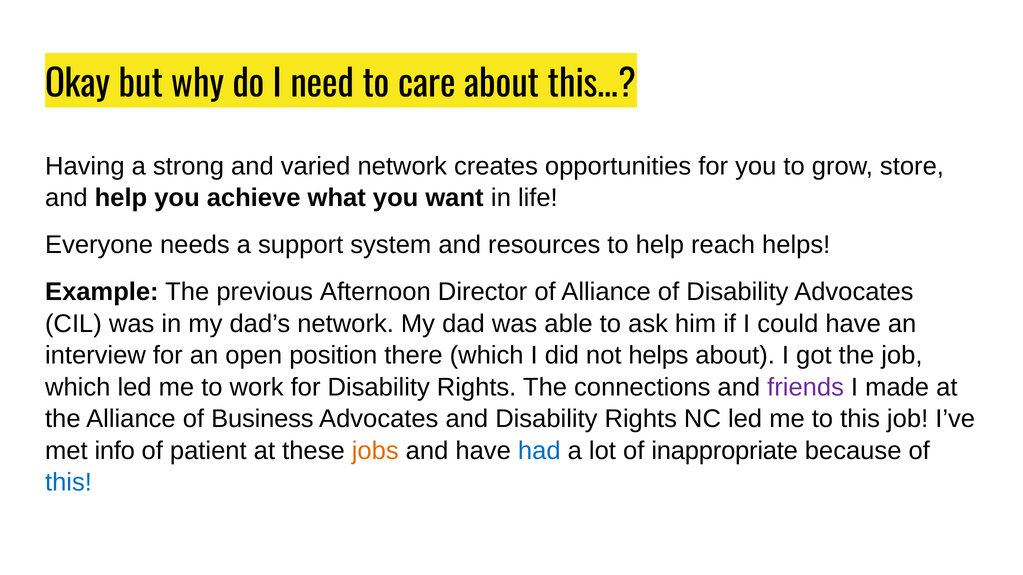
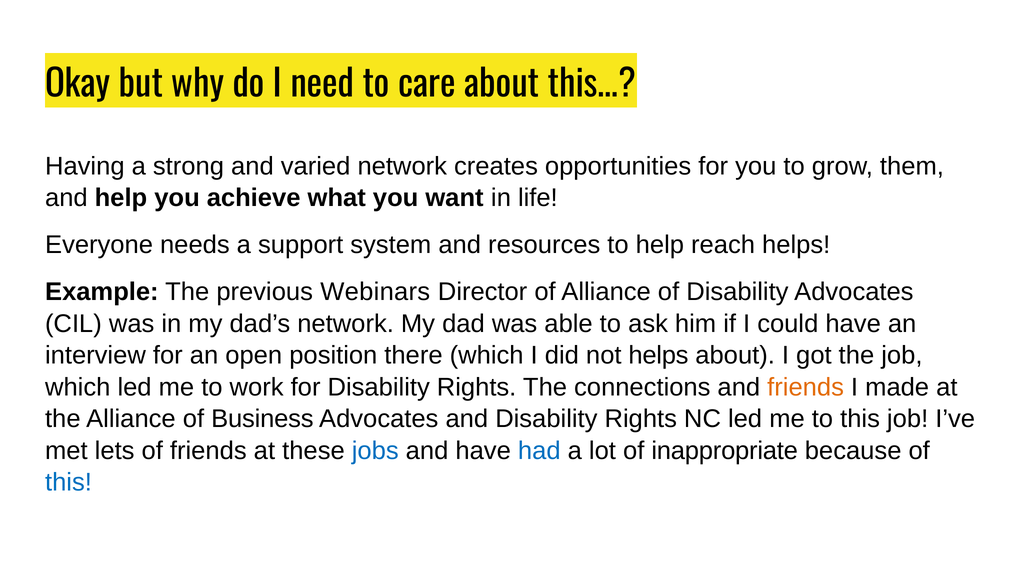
store: store -> them
Afternoon: Afternoon -> Webinars
friends at (806, 388) colour: purple -> orange
info: info -> lets
of patient: patient -> friends
jobs colour: orange -> blue
